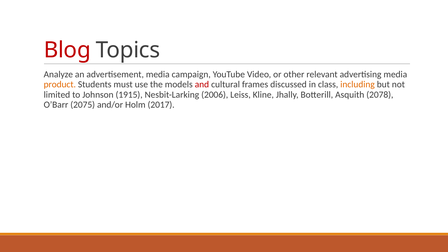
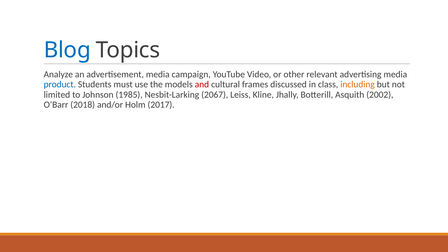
Blog colour: red -> blue
product colour: orange -> blue
1915: 1915 -> 1985
2006: 2006 -> 2067
2078: 2078 -> 2002
2075: 2075 -> 2018
